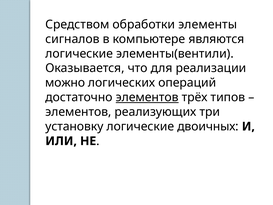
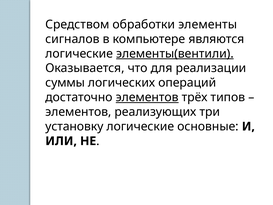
элементы(вентили underline: none -> present
можно: можно -> суммы
двоичных: двоичных -> основные
